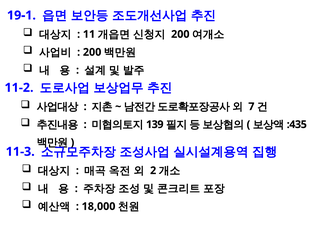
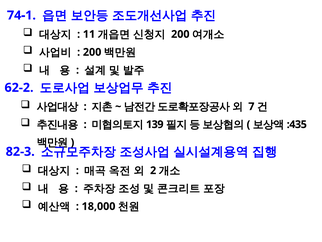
19-1: 19-1 -> 74-1
11-2: 11-2 -> 62-2
11-3: 11-3 -> 82-3
